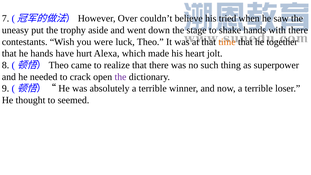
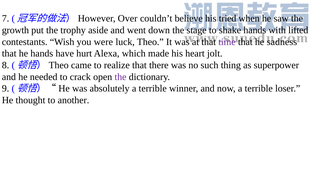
uneasy: uneasy -> growth
with there: there -> lifted
time colour: orange -> purple
together: together -> sadness
seemed: seemed -> another
